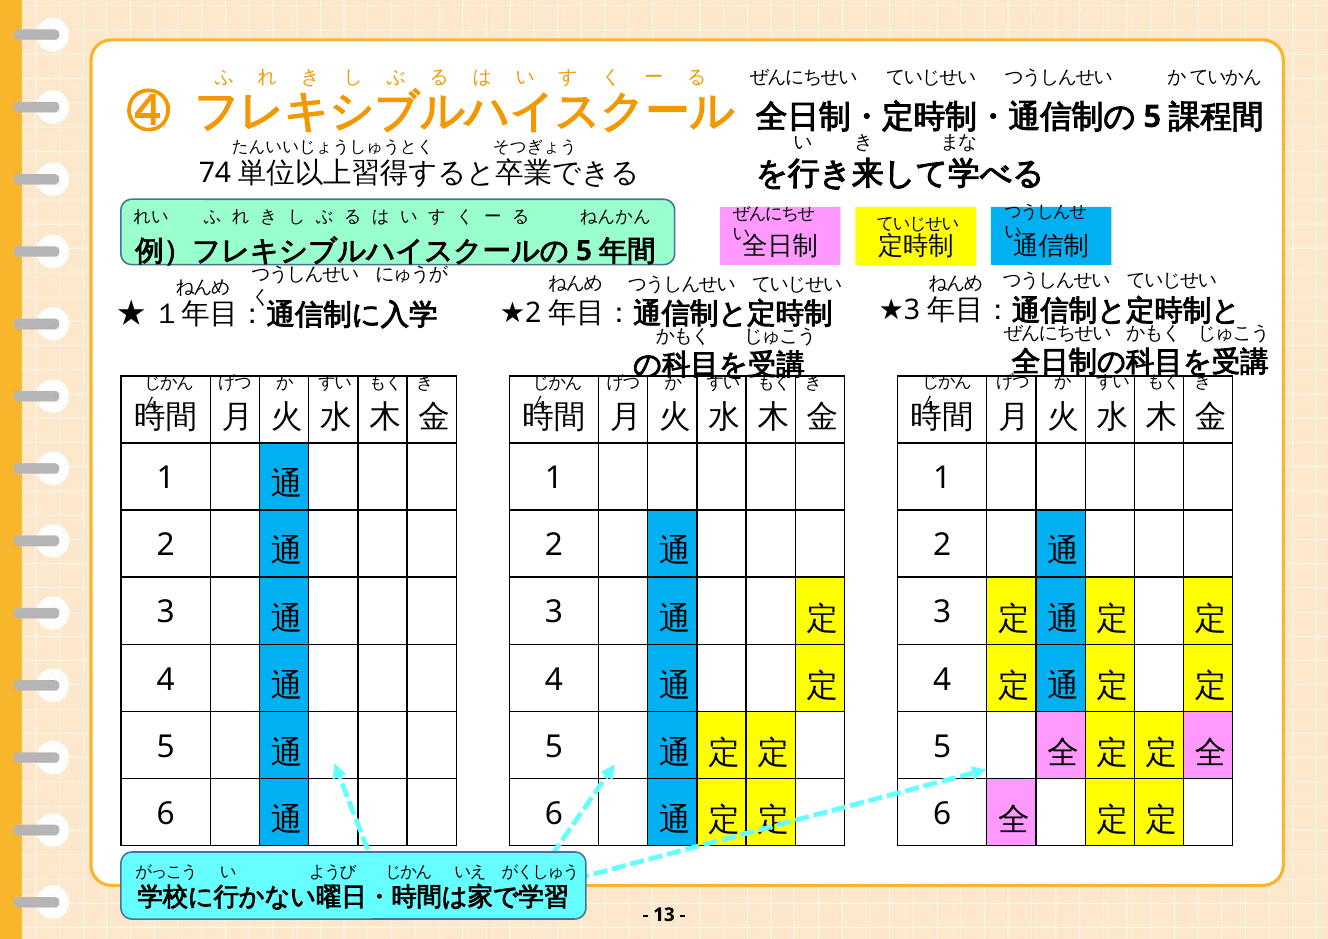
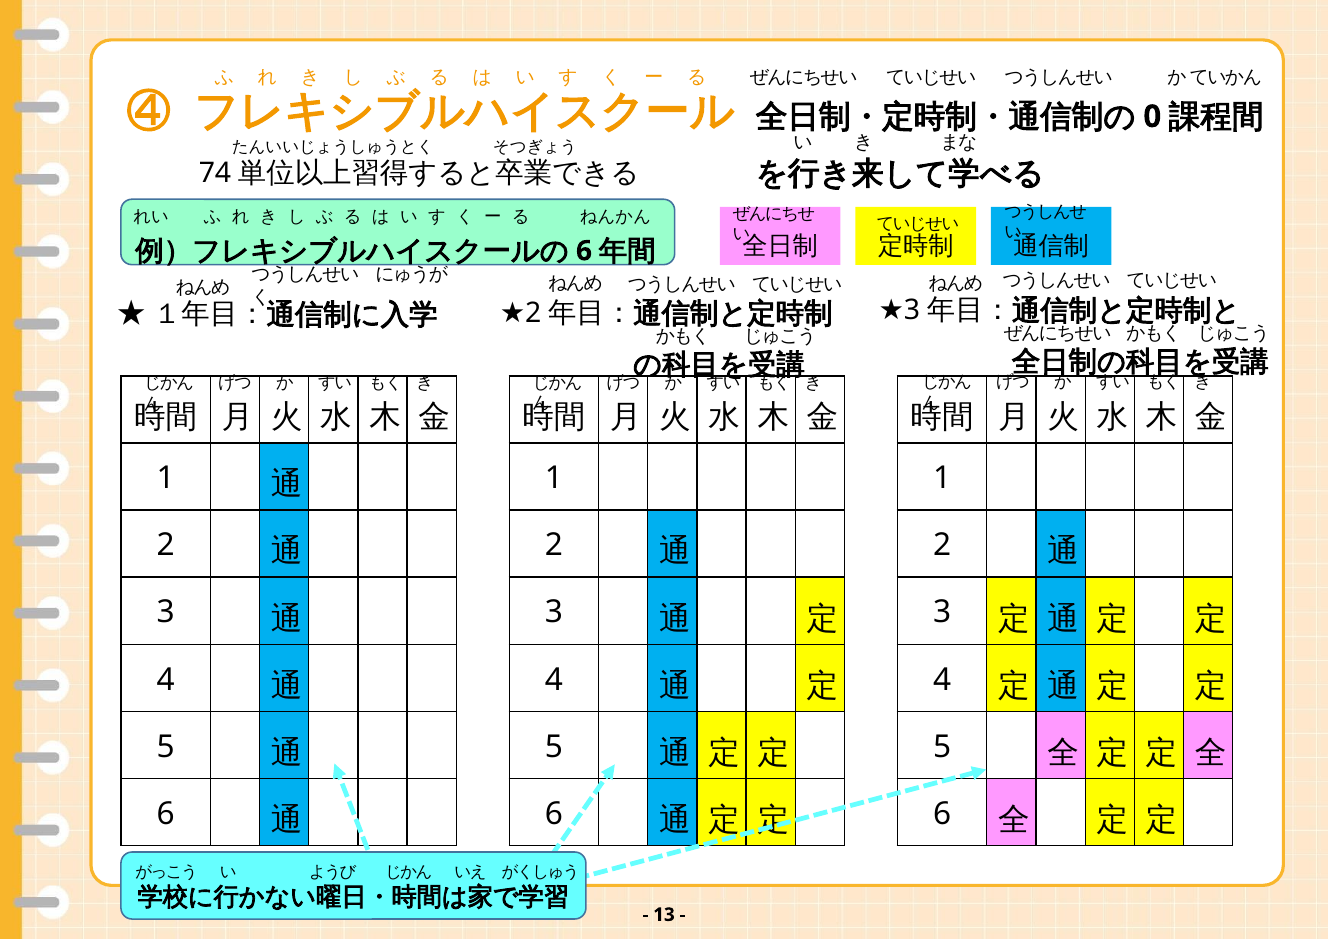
5 at (1152, 117): 5 -> 0
5 at (584, 251): 5 -> 6
